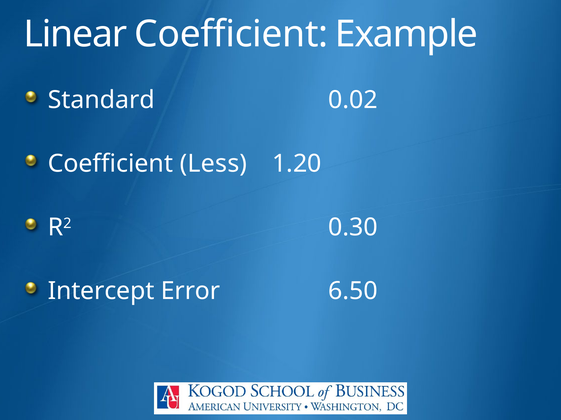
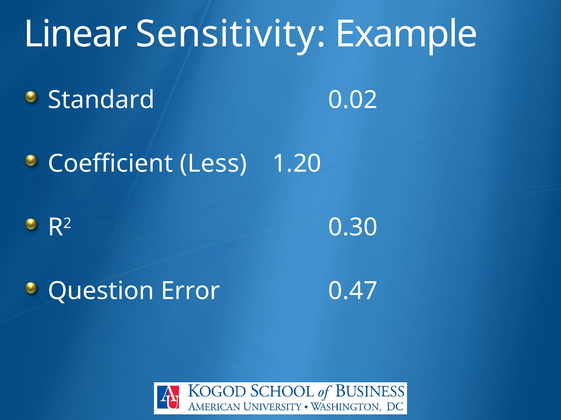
Linear Coefficient: Coefficient -> Sensitivity
Intercept: Intercept -> Question
6.50: 6.50 -> 0.47
